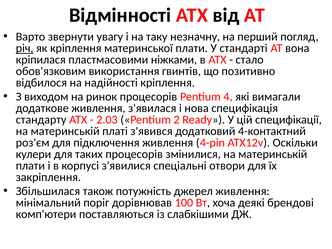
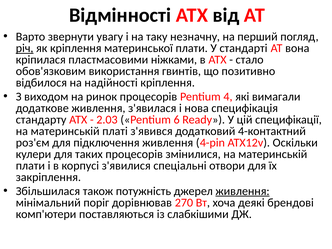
2: 2 -> 6
живлення at (243, 191) underline: none -> present
100: 100 -> 270
